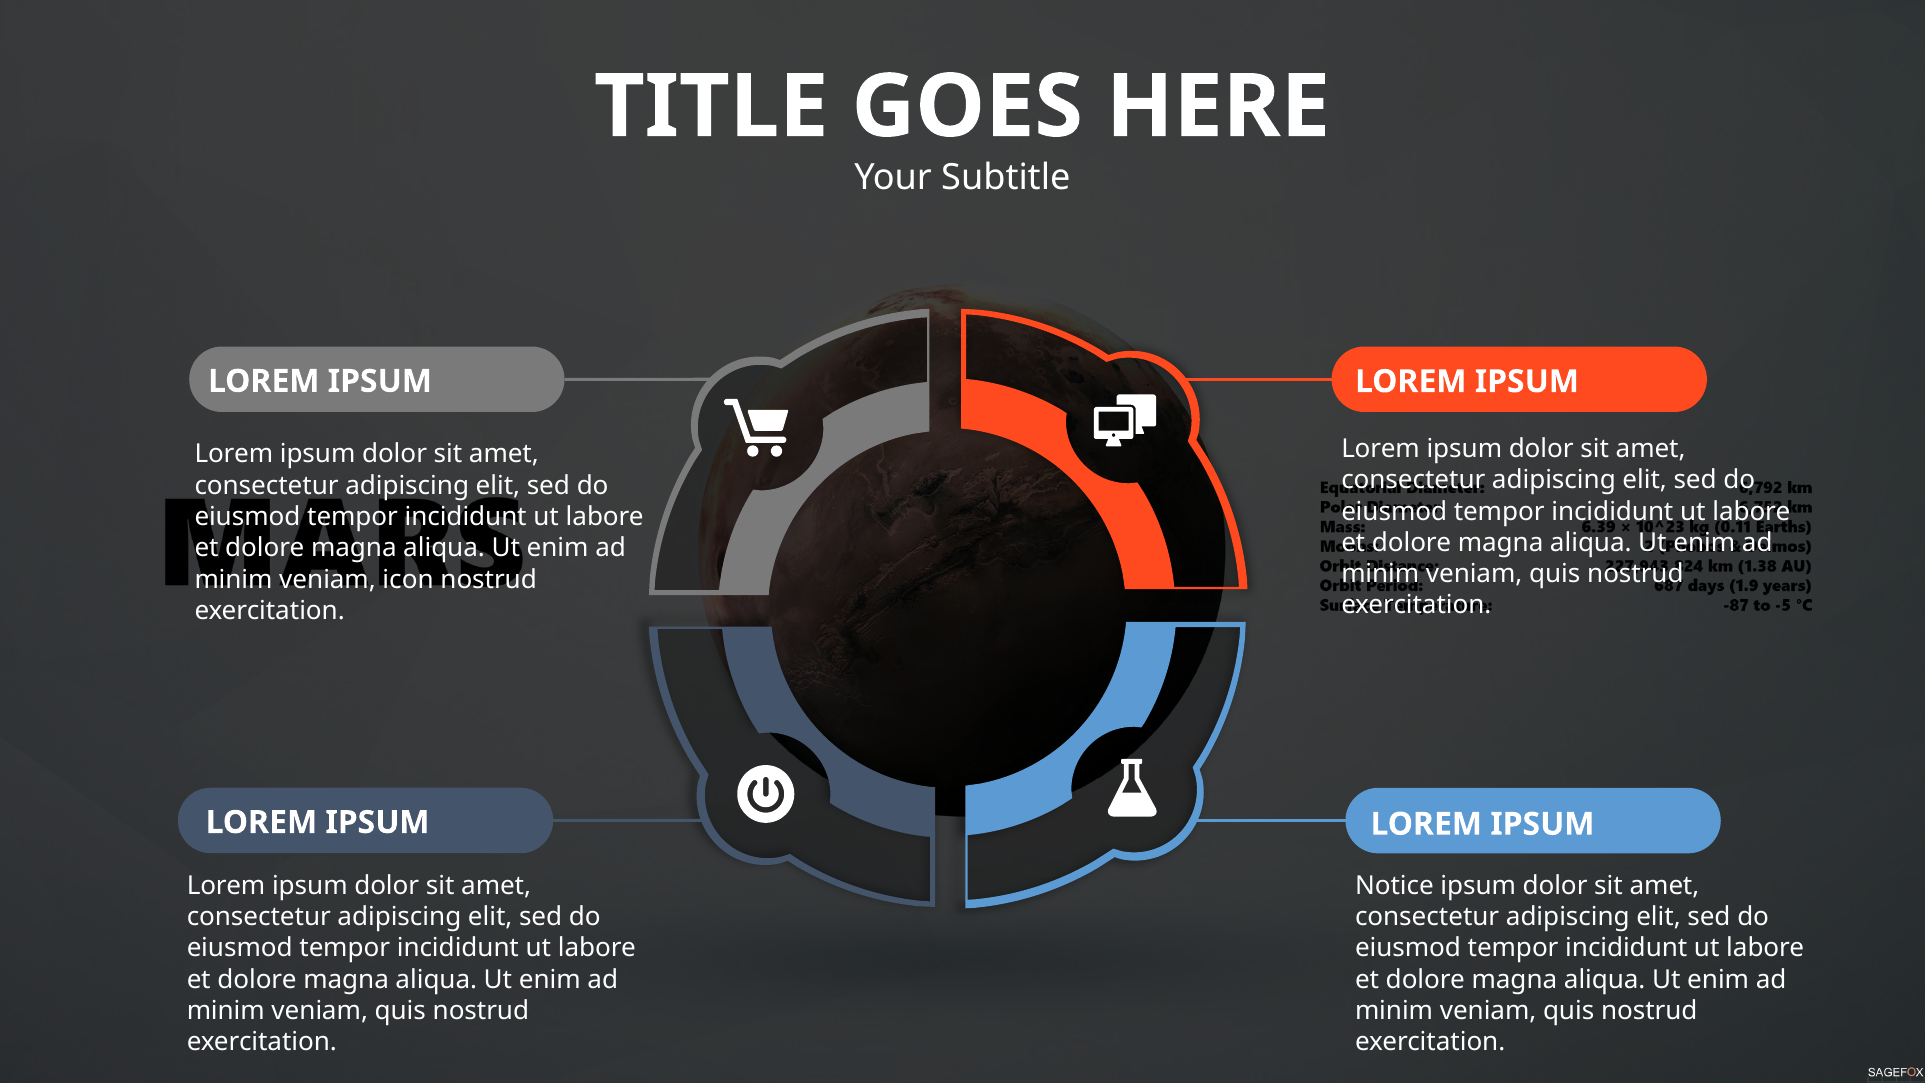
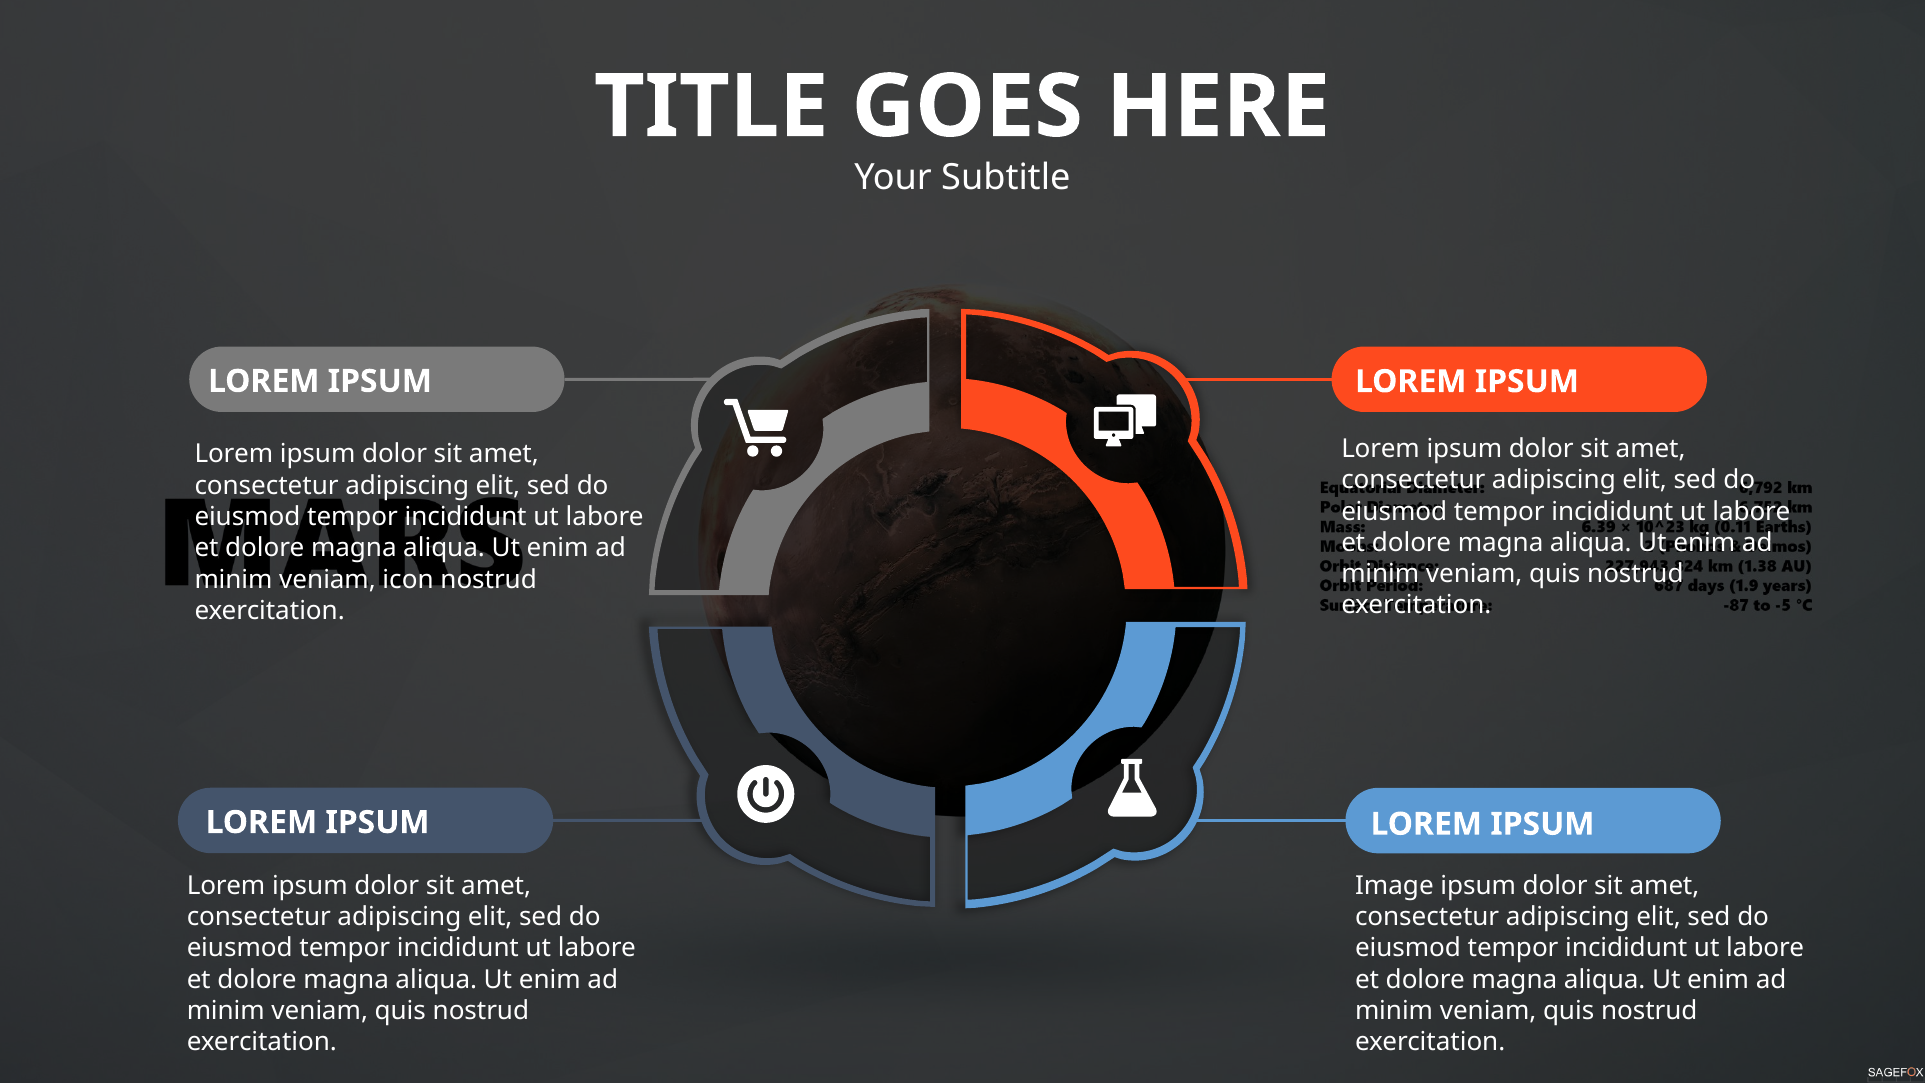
Notice: Notice -> Image
